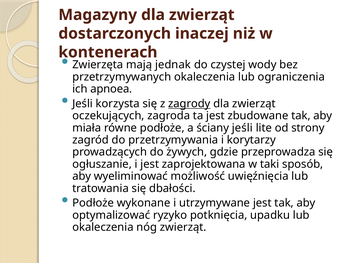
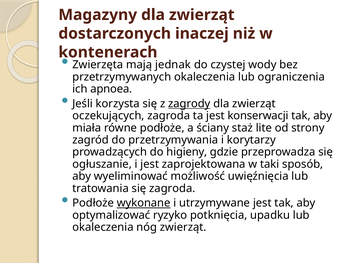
zbudowane: zbudowane -> konserwacji
ściany jeśli: jeśli -> staż
żywych: żywych -> higieny
się dbałości: dbałości -> zagroda
wykonane underline: none -> present
